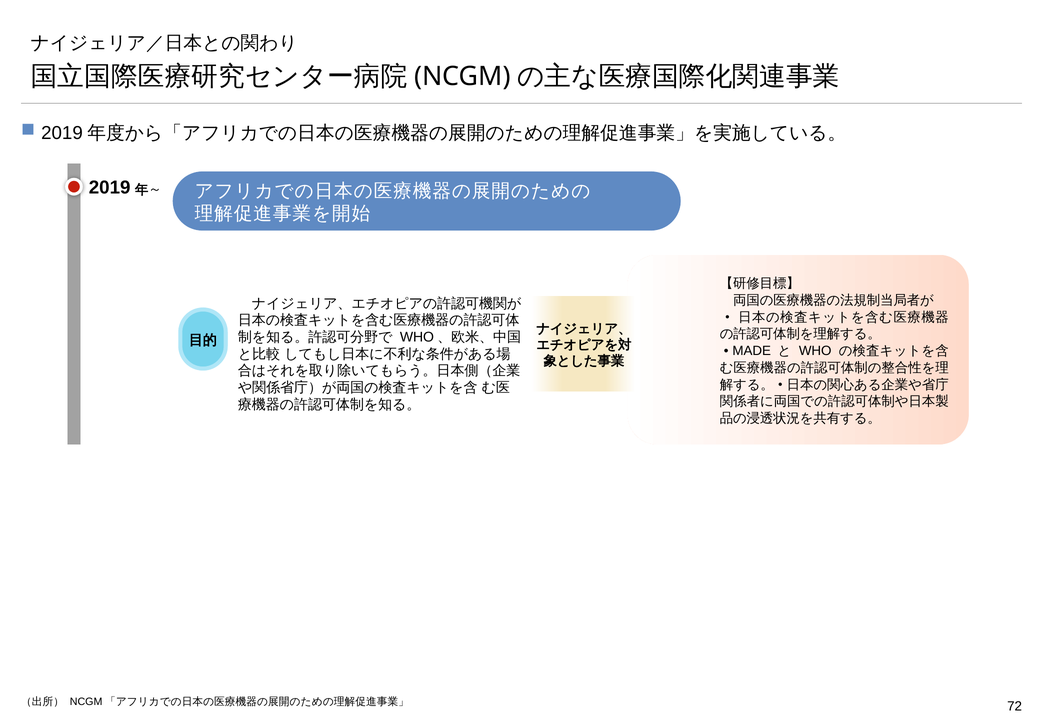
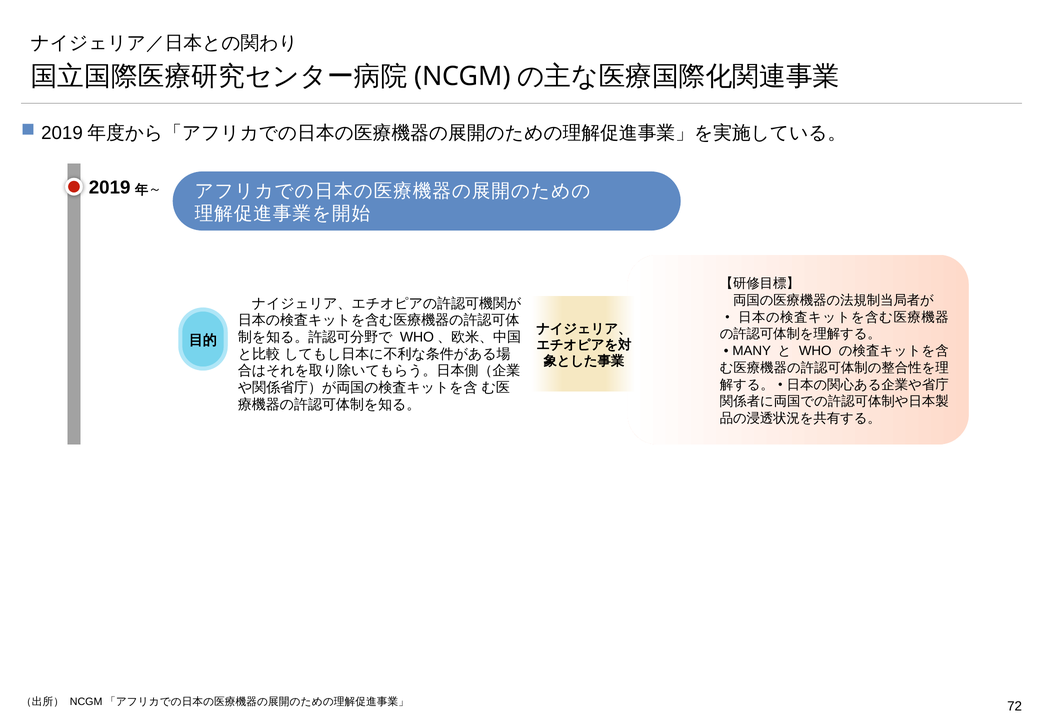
MADE: MADE -> MANY
